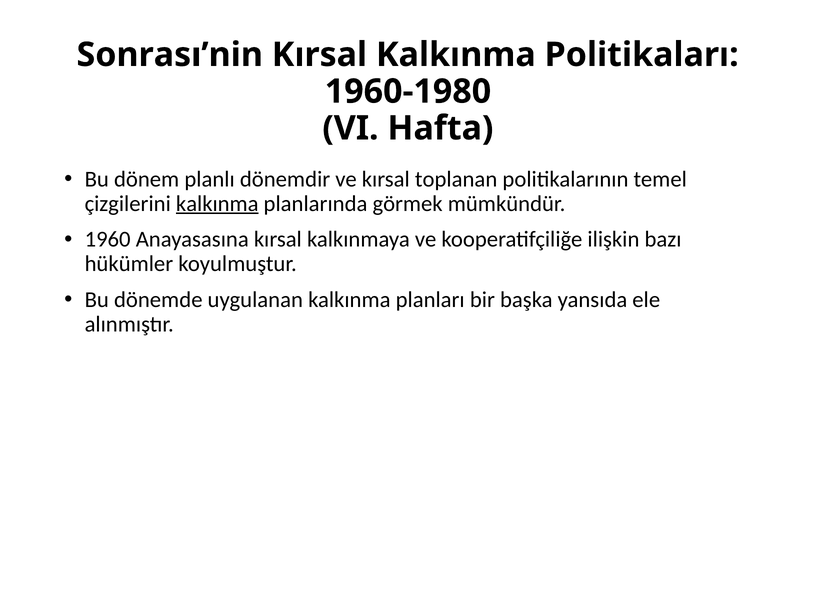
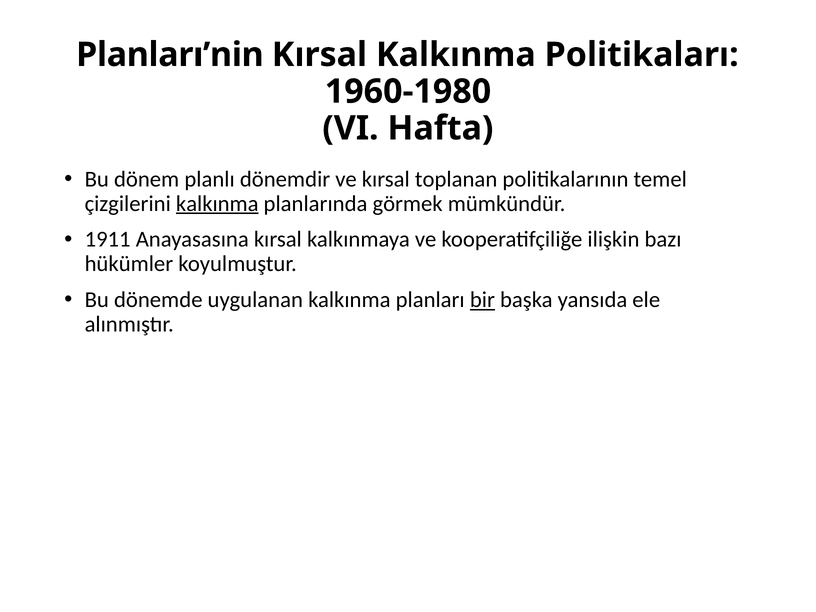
Sonrası’nin: Sonrası’nin -> Planları’nin
1960: 1960 -> 1911
bir underline: none -> present
